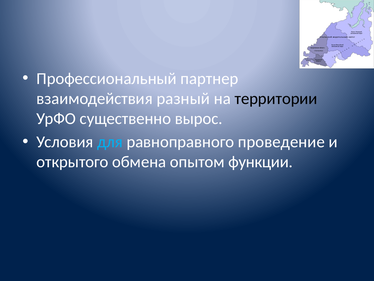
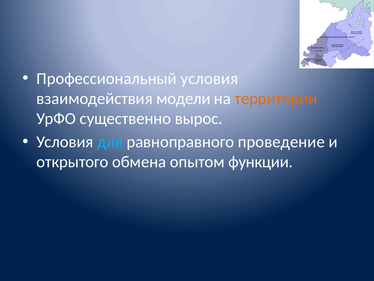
Профессиональный партнер: партнер -> условия
разный: разный -> модели
территории colour: black -> orange
